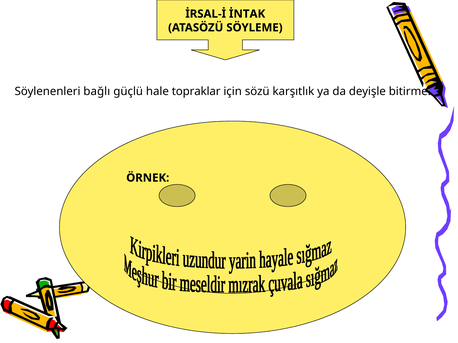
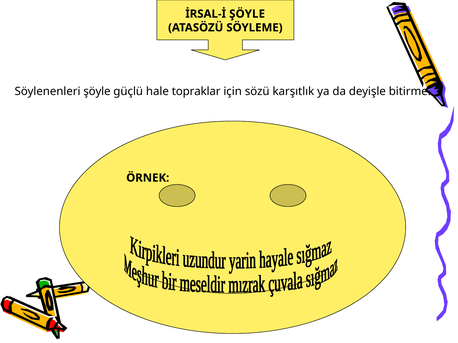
İRSAL-İ İNTAK: İNTAK -> ŞÖYLE
Söylenenleri bağlı: bağlı -> şöyle
